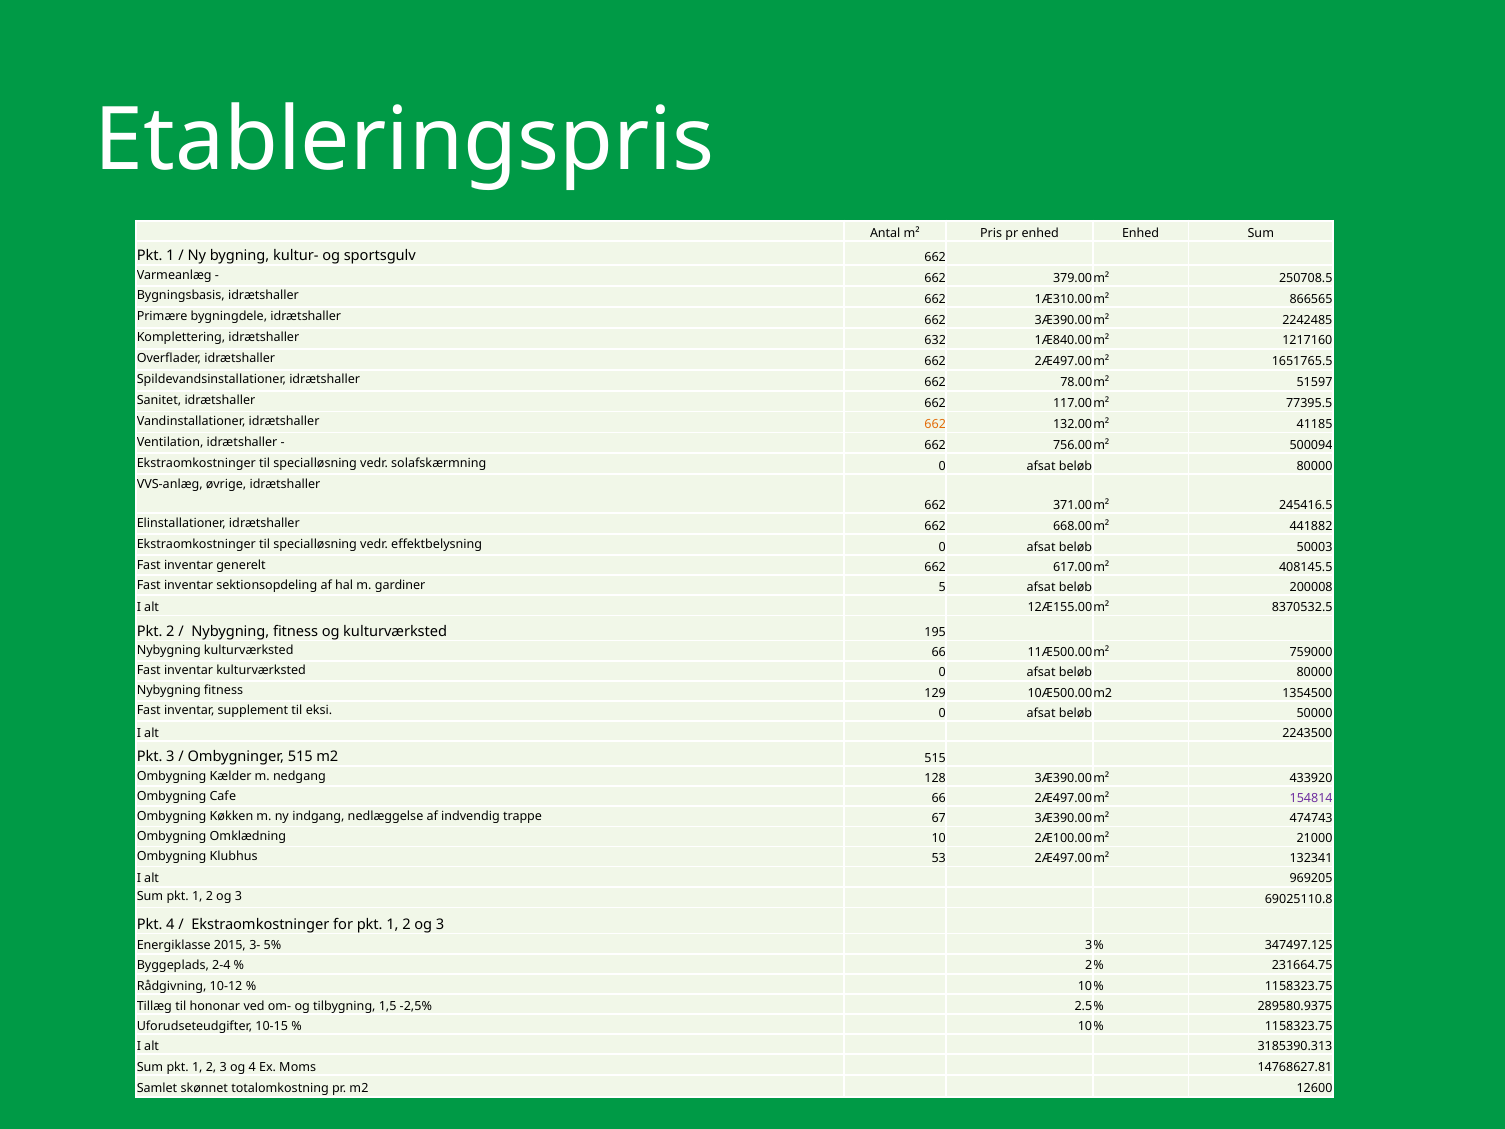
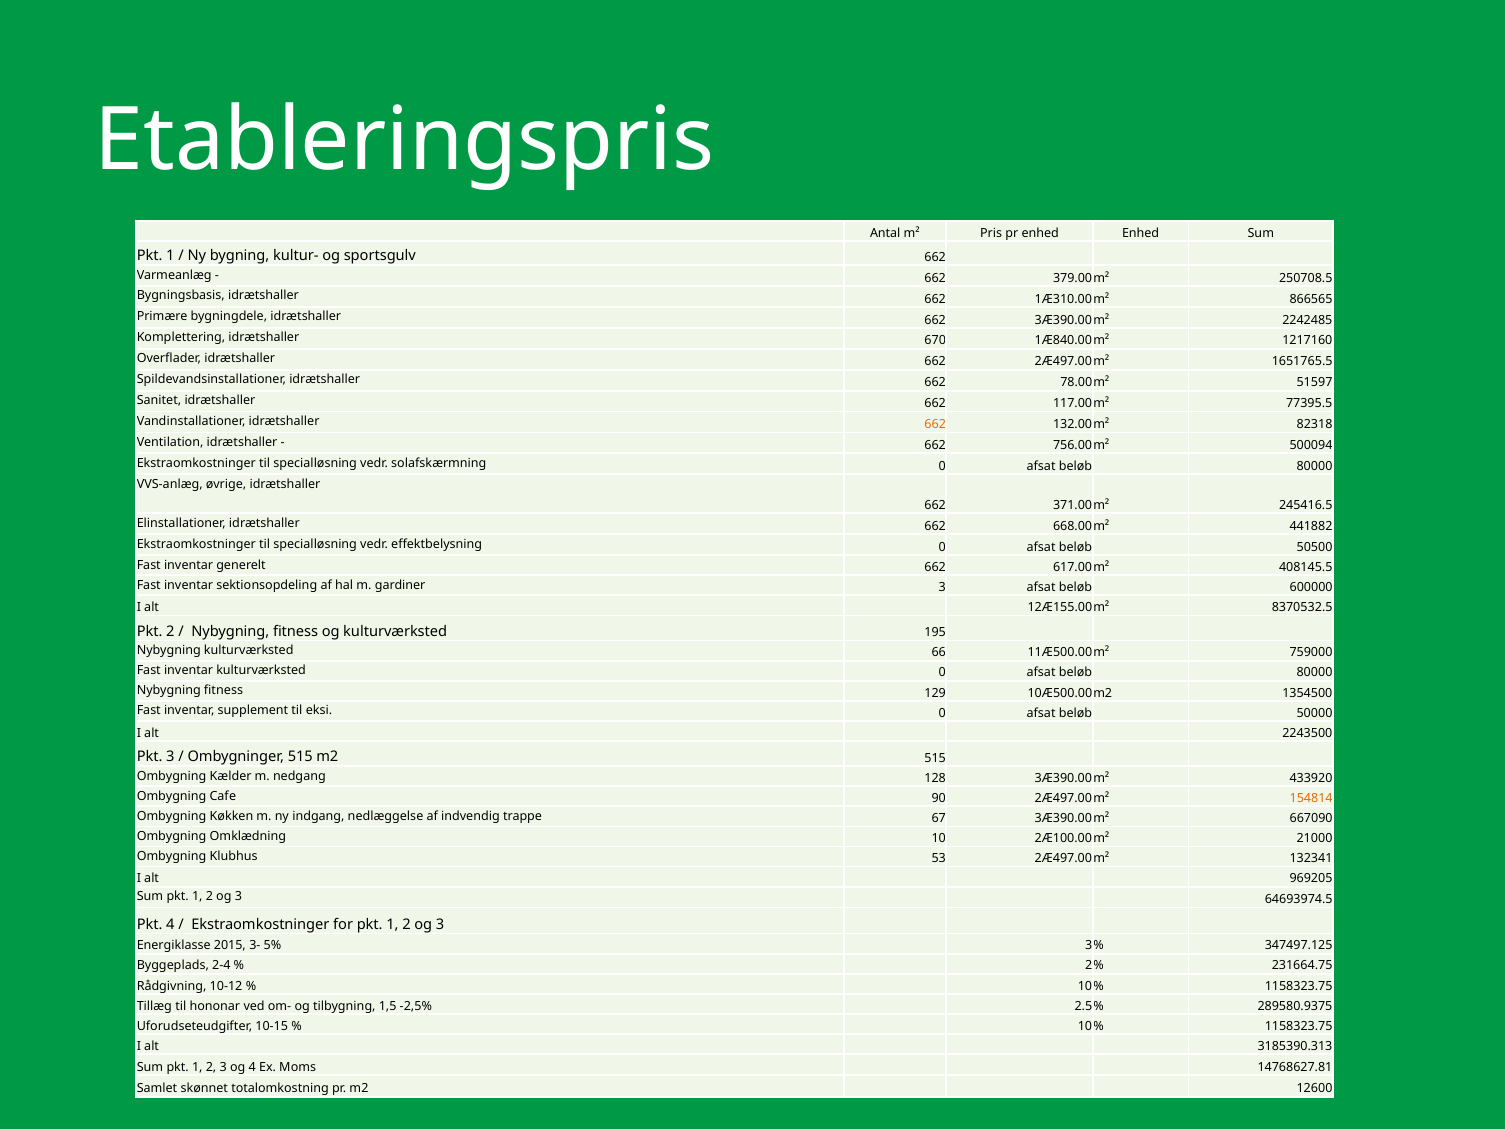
632: 632 -> 670
41185: 41185 -> 82318
50003: 50003 -> 50500
gardiner 5: 5 -> 3
200008: 200008 -> 600000
Cafe 66: 66 -> 90
154814 colour: purple -> orange
474743: 474743 -> 667090
69025110.8: 69025110.8 -> 64693974.5
